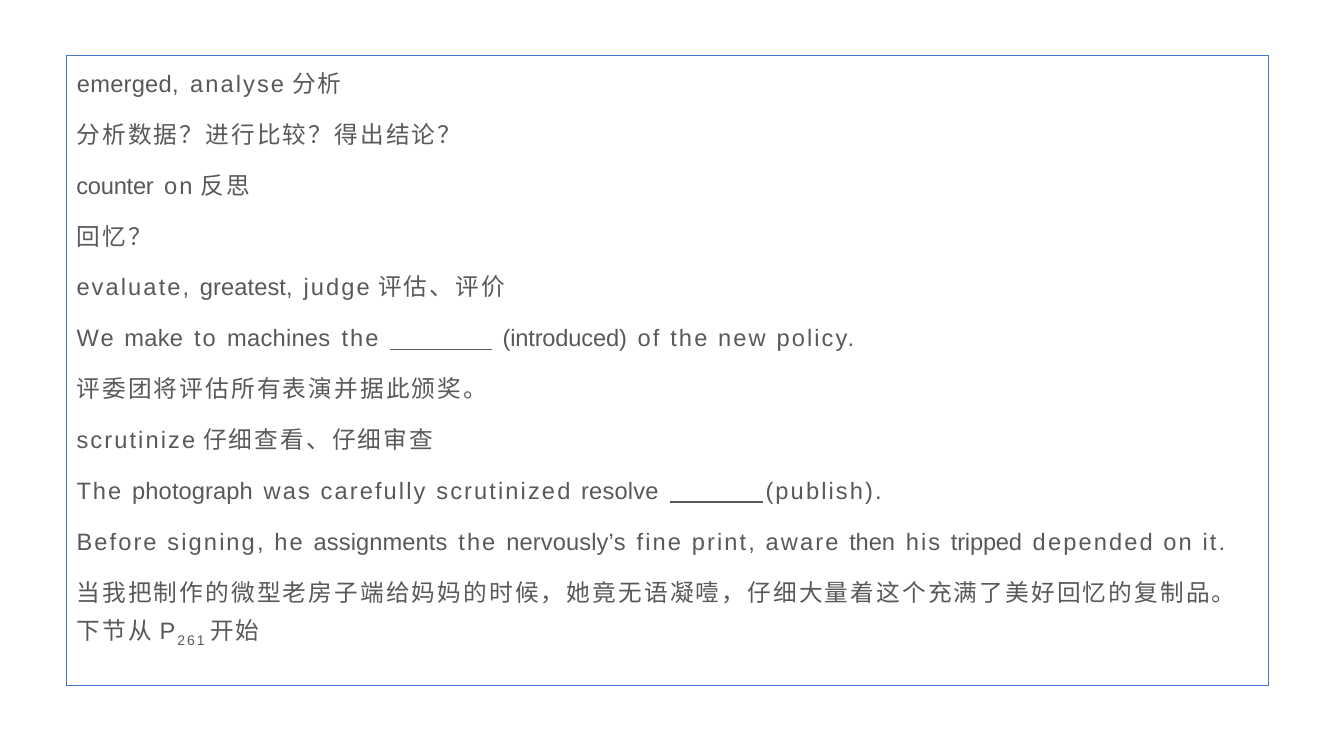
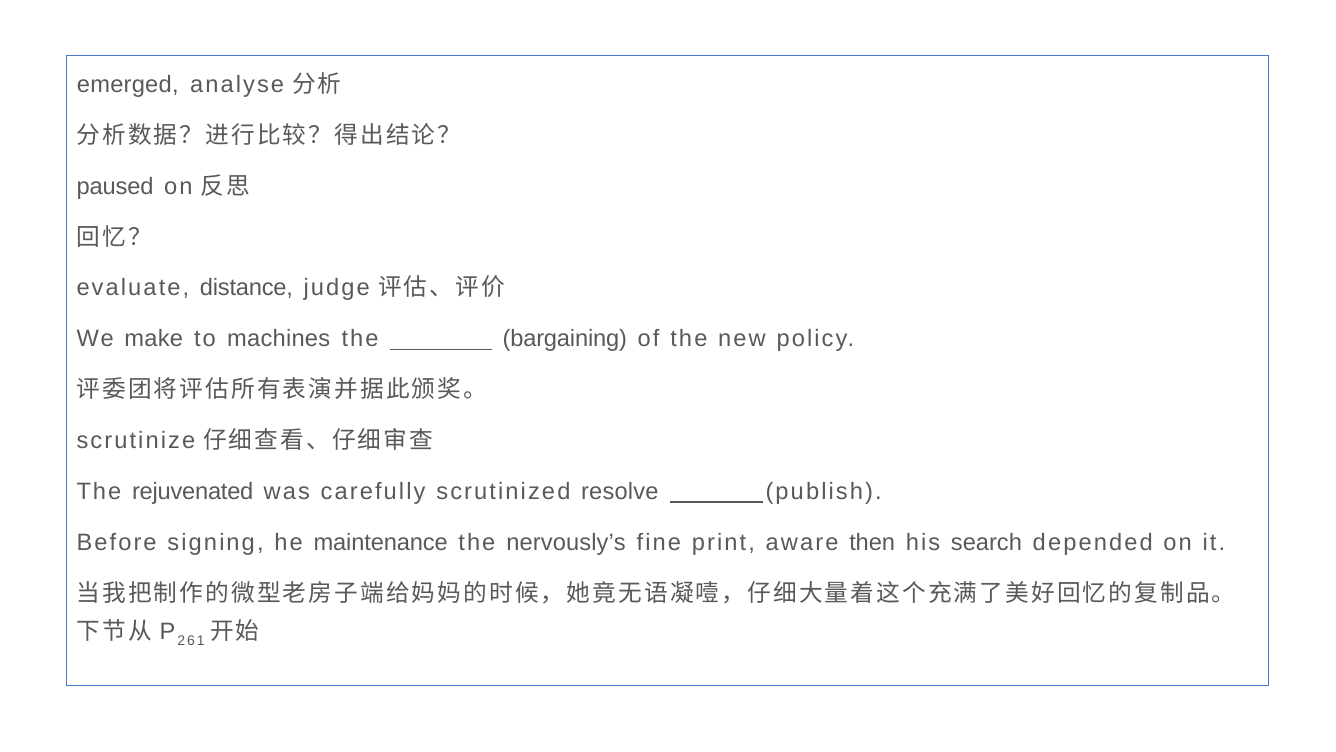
counter: counter -> paused
greatest: greatest -> distance
introduced: introduced -> bargaining
photograph: photograph -> rejuvenated
assignments: assignments -> maintenance
tripped: tripped -> search
